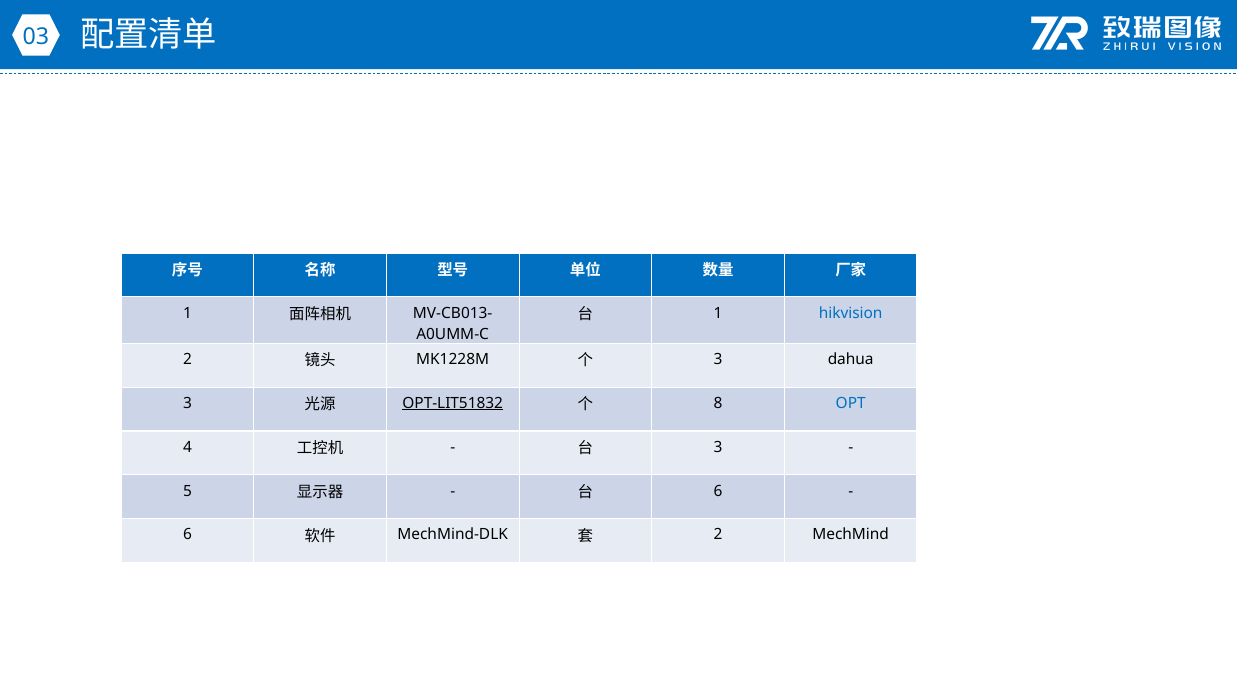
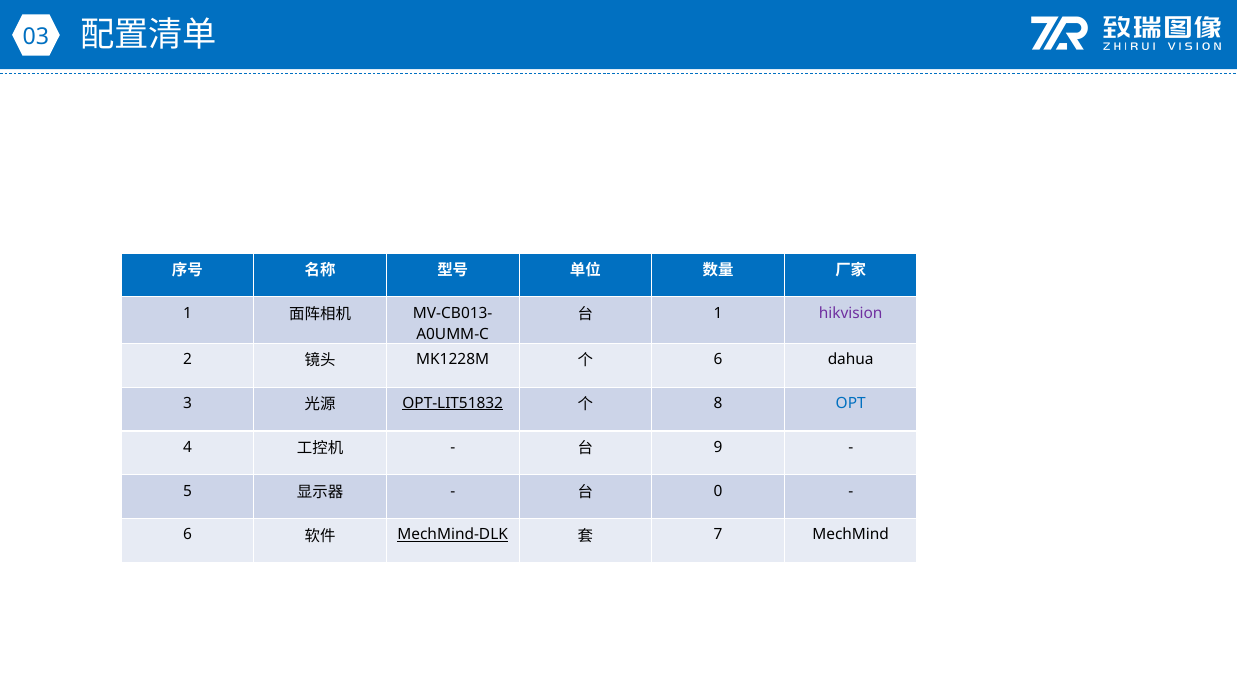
hikvision colour: blue -> purple
3 at (718, 359): 3 -> 6
3 at (718, 447): 3 -> 9
6 at (718, 491): 6 -> 0
MechMind-DLK underline: none -> present
2 at (718, 535): 2 -> 7
